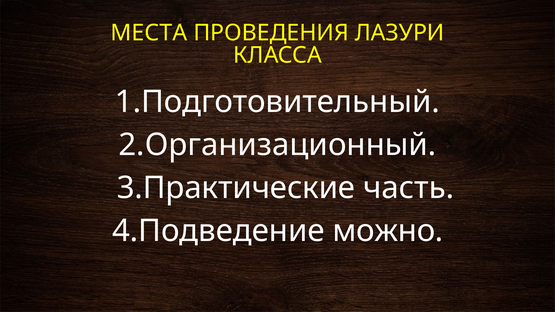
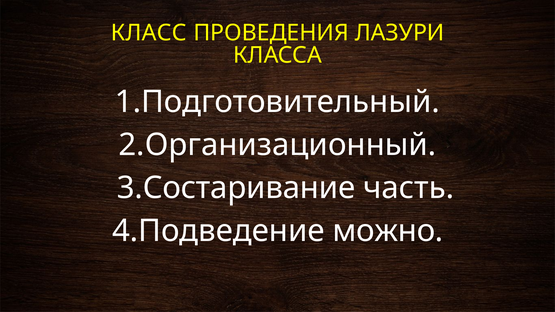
МЕСТА: МЕСТА -> КЛАСС
3.Практические: 3.Практические -> 3.Состаривание
